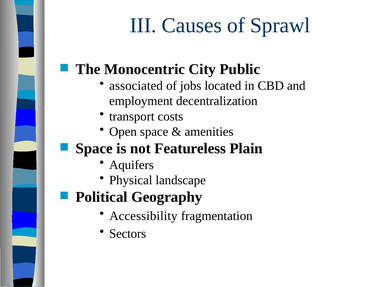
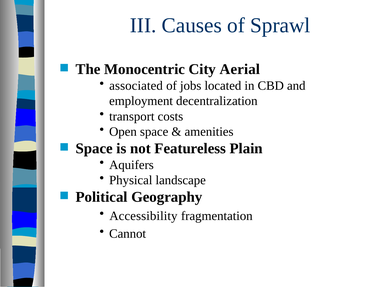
Public: Public -> Aerial
Sectors: Sectors -> Cannot
